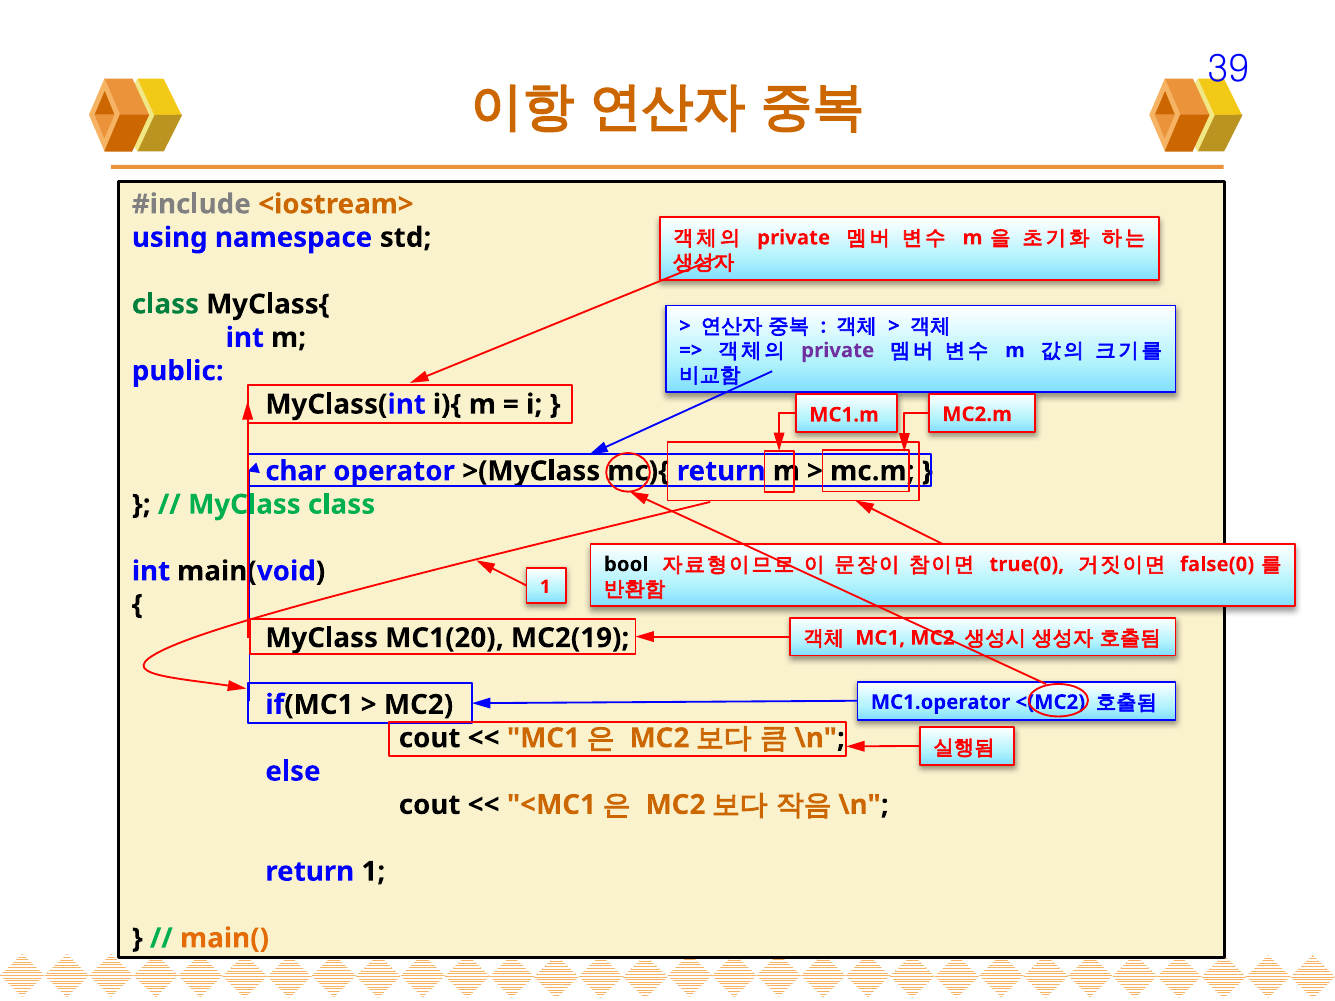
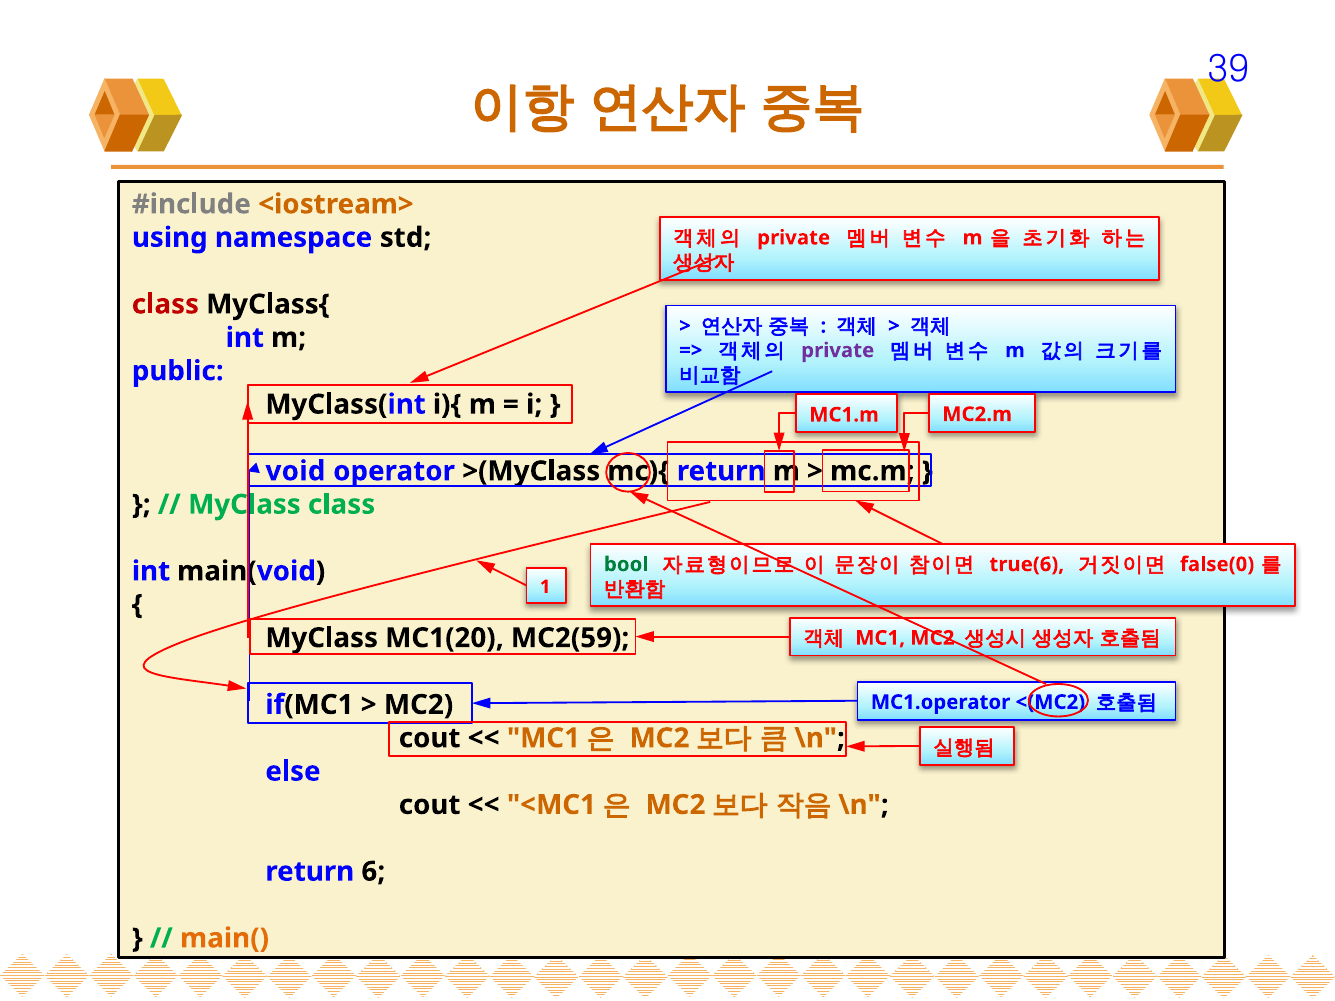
class at (165, 304) colour: green -> red
char: char -> void
bool colour: black -> green
true(0: true(0 -> true(6
MC2(19: MC2(19 -> MC2(59
return 1: 1 -> 6
